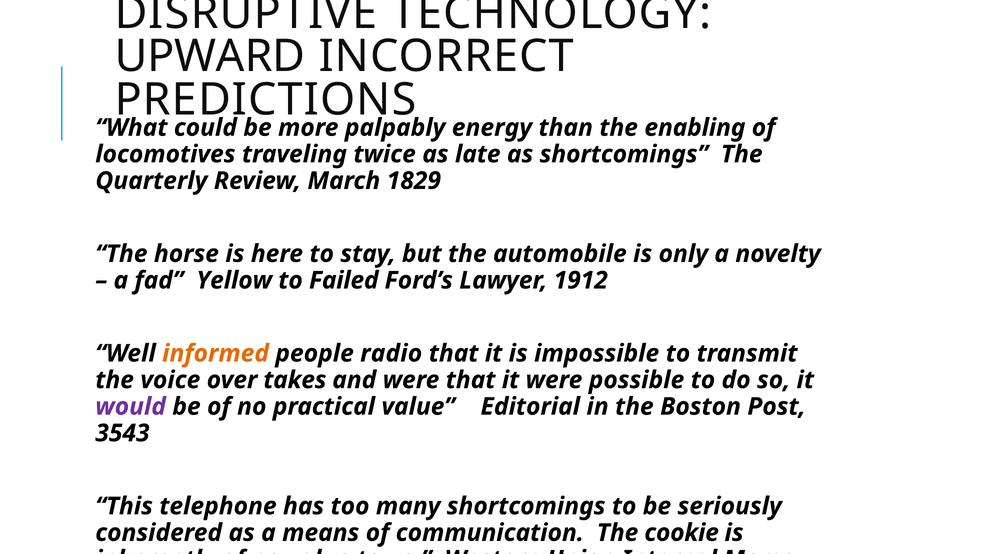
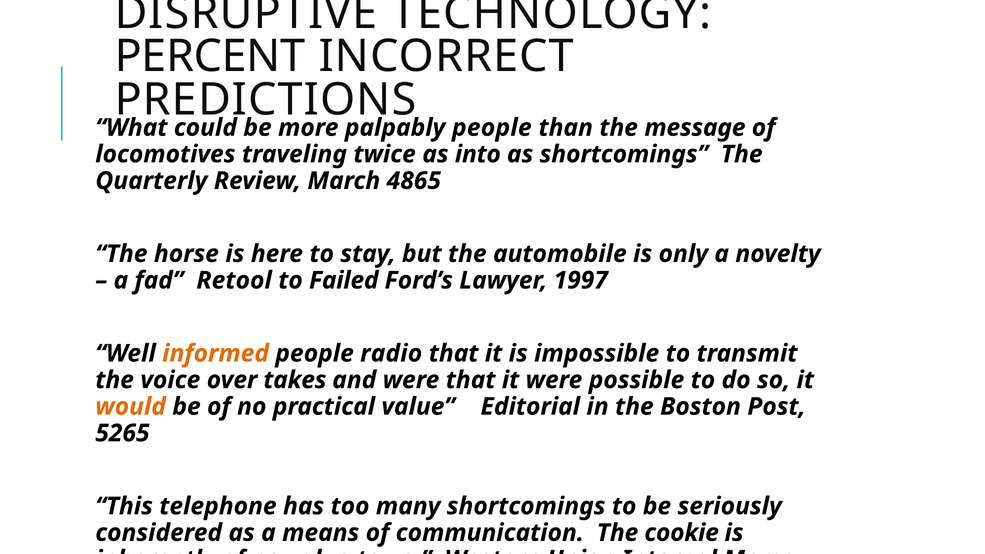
UPWARD: UPWARD -> PERCENT
palpably energy: energy -> people
enabling: enabling -> message
late: late -> into
1829: 1829 -> 4865
Yellow: Yellow -> Retool
1912: 1912 -> 1997
would colour: purple -> orange
3543: 3543 -> 5265
